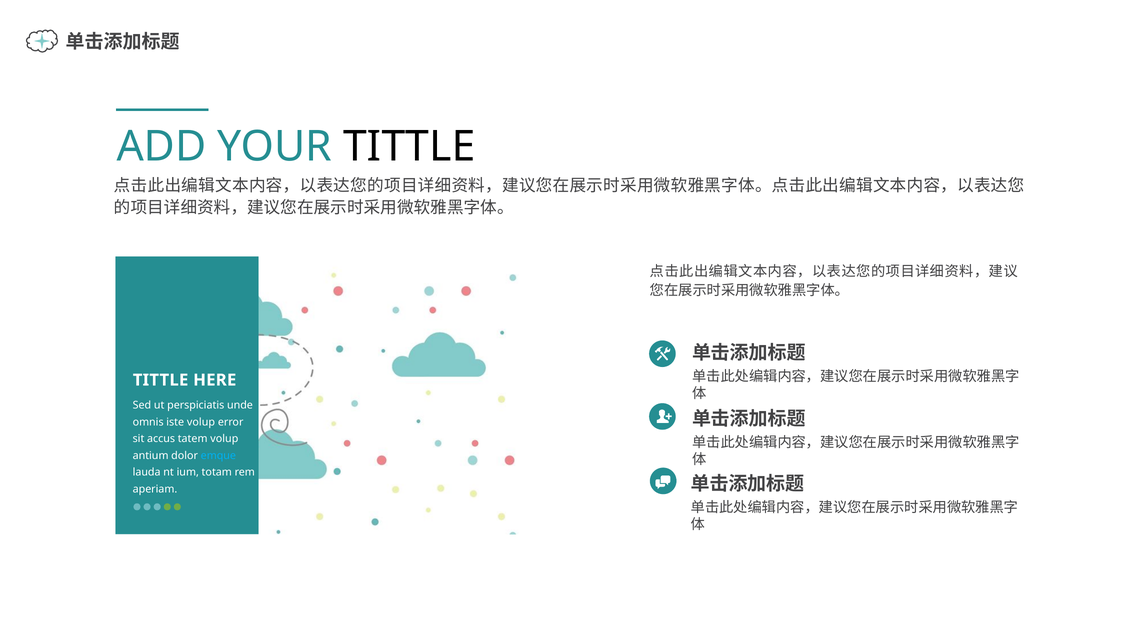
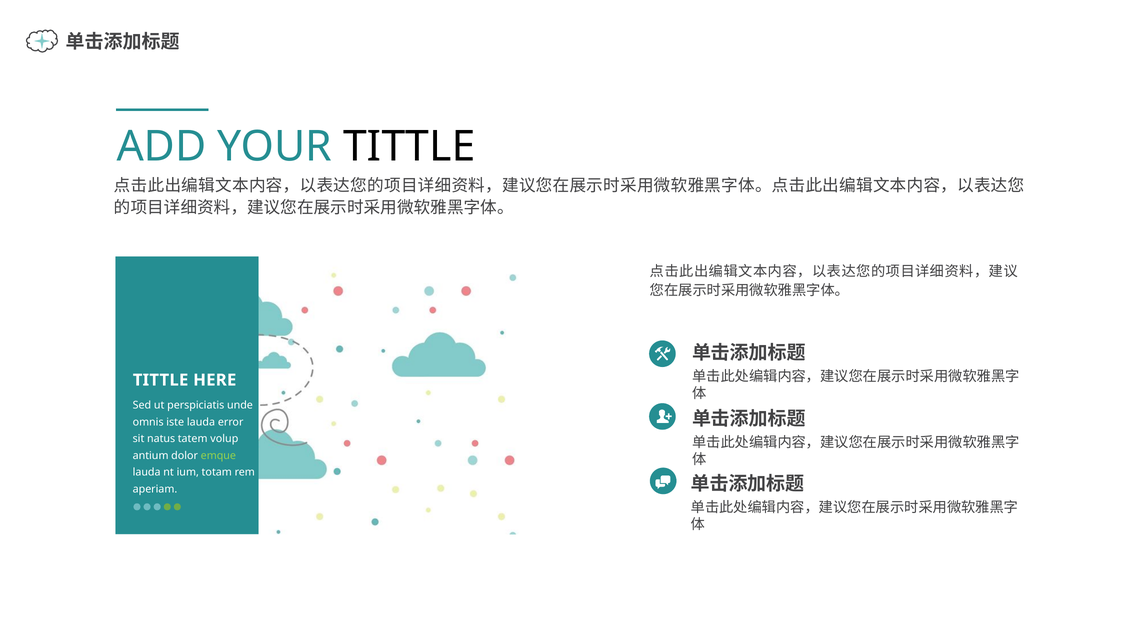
iste volup: volup -> lauda
accus: accus -> natus
emque colour: light blue -> light green
